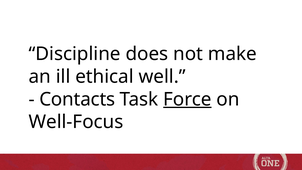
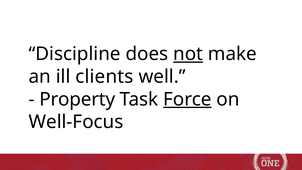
not underline: none -> present
ethical: ethical -> clients
Contacts: Contacts -> Property
